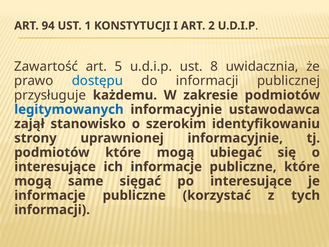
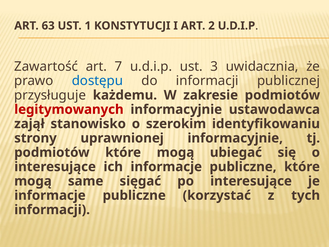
94: 94 -> 63
5: 5 -> 7
8: 8 -> 3
legitymowanych colour: blue -> red
